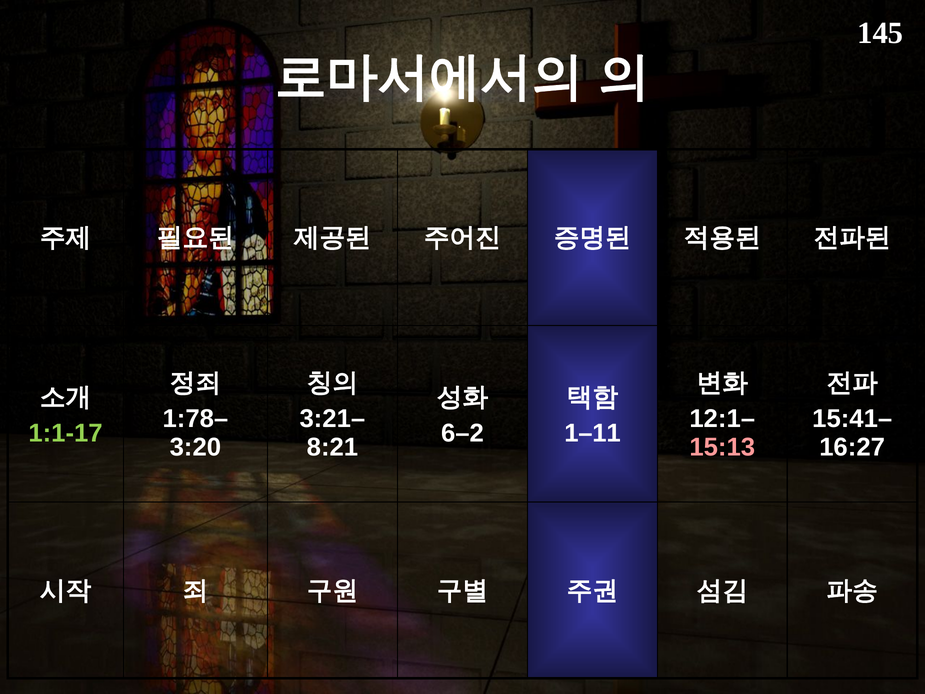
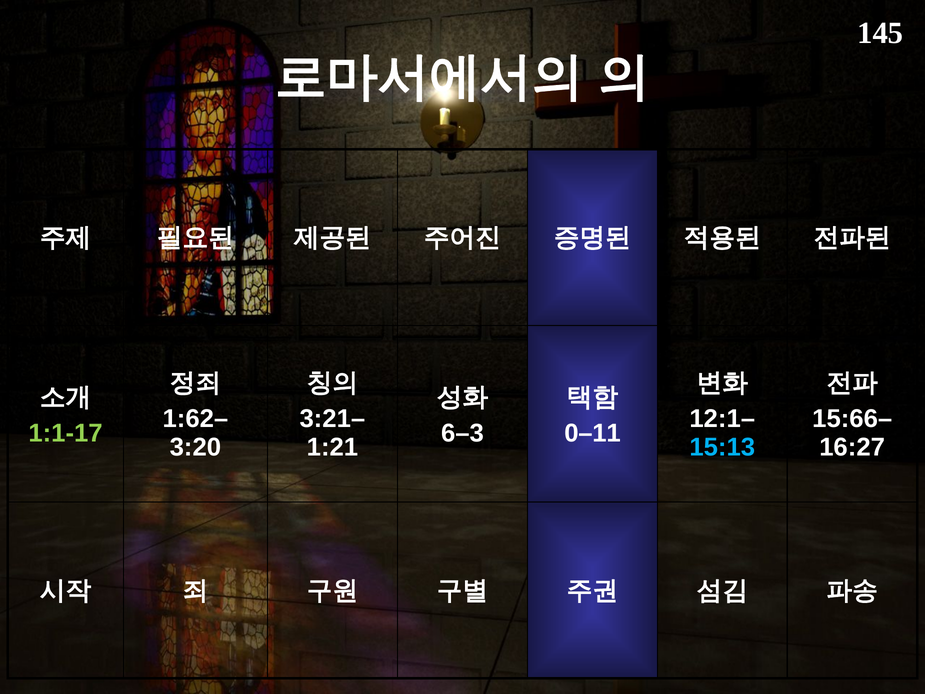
1:78–: 1:78– -> 1:62–
15:41–: 15:41– -> 15:66–
6–2: 6–2 -> 6–3
1–11: 1–11 -> 0–11
8:21: 8:21 -> 1:21
15:13 colour: pink -> light blue
